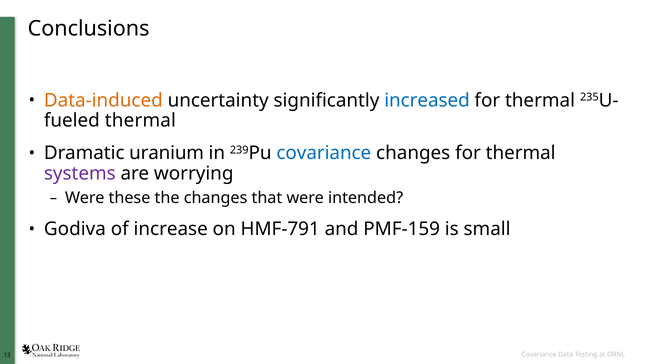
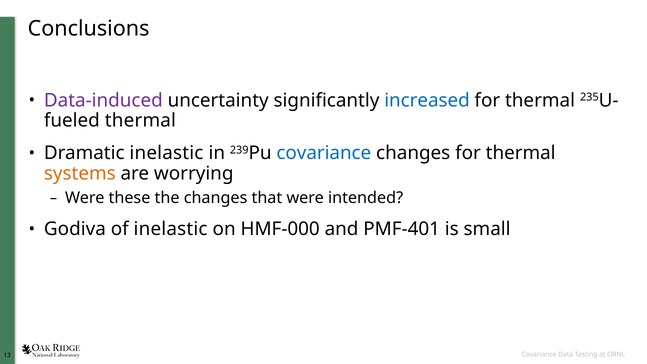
Data-induced colour: orange -> purple
Dramatic uranium: uranium -> inelastic
systems colour: purple -> orange
of increase: increase -> inelastic
HMF-791: HMF-791 -> HMF-000
PMF-159: PMF-159 -> PMF-401
